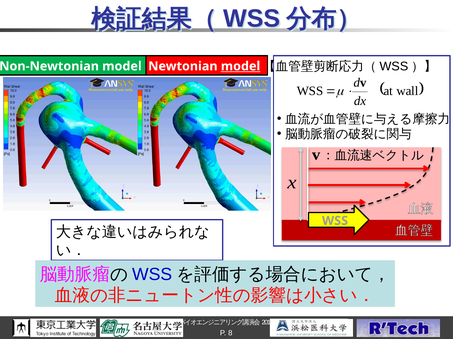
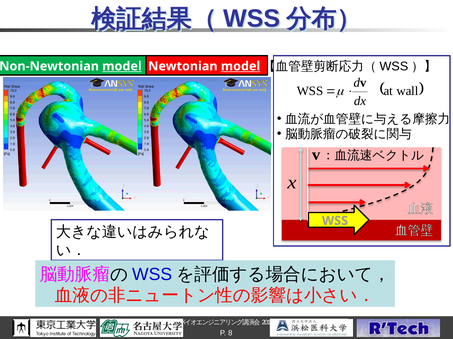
model at (122, 66) underline: none -> present
